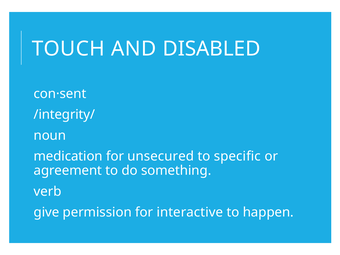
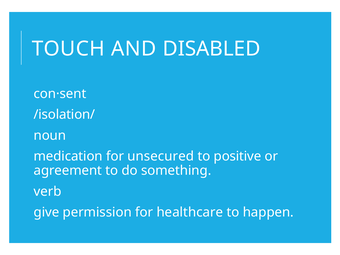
/integrity/: /integrity/ -> /isolation/
specific: specific -> positive
interactive: interactive -> healthcare
